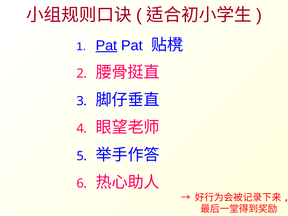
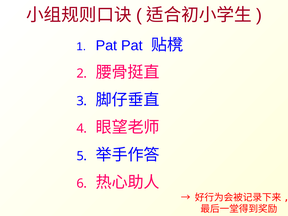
Pat at (106, 46) underline: present -> none
